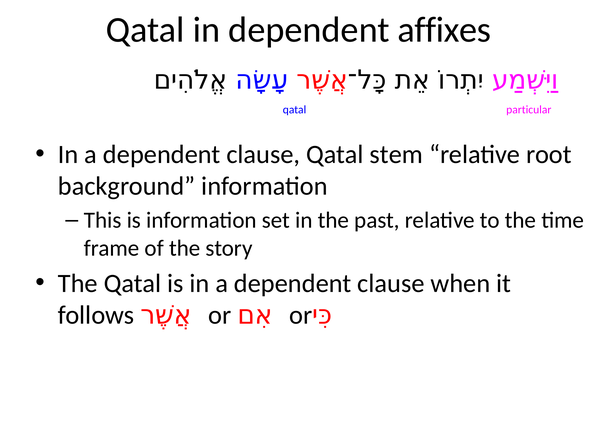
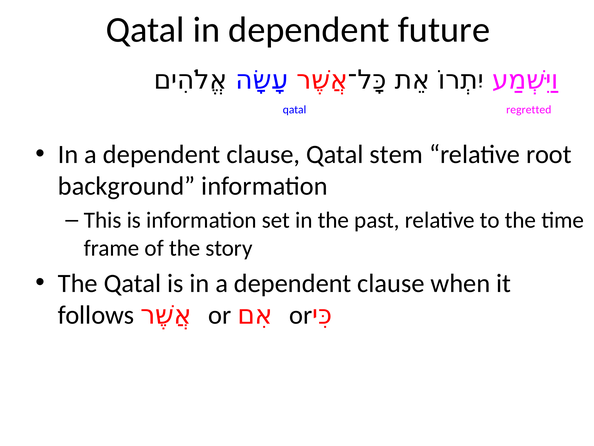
affixes: affixes -> future
particular: particular -> regretted
